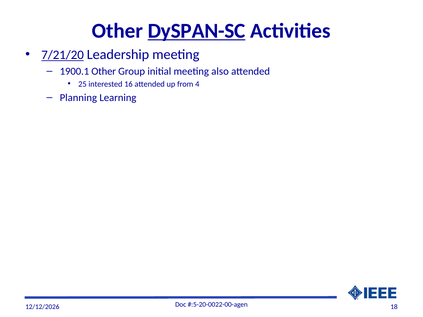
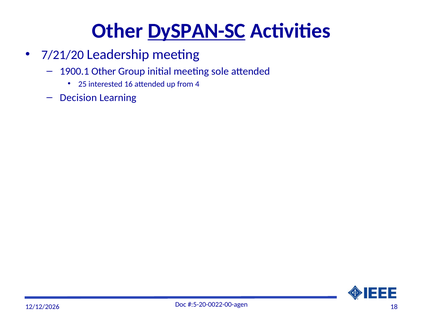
7/21/20 underline: present -> none
also: also -> sole
Planning: Planning -> Decision
